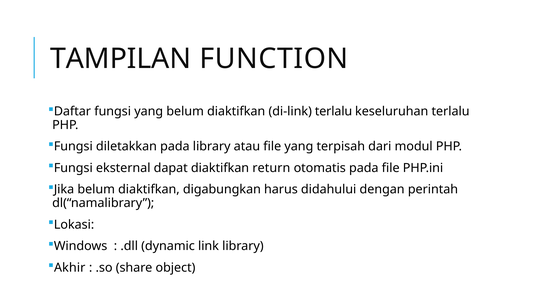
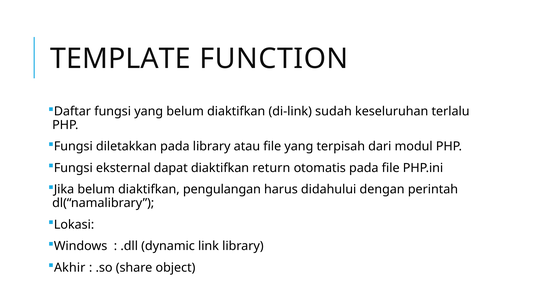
TAMPILAN: TAMPILAN -> TEMPLATE
di‐link terlalu: terlalu -> sudah
digabungkan: digabungkan -> pengulangan
